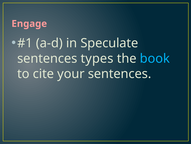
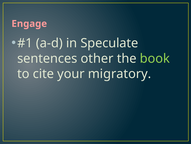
types: types -> other
book colour: light blue -> light green
your sentences: sentences -> migratory
